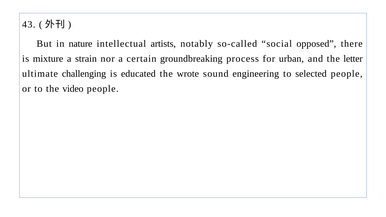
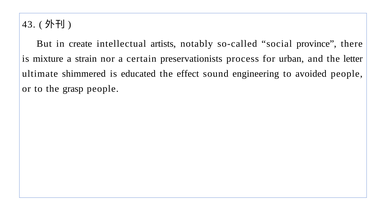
nature: nature -> create
opposed: opposed -> province
groundbreaking: groundbreaking -> preservationists
challenging: challenging -> shimmered
wrote: wrote -> effect
selected: selected -> avoided
video: video -> grasp
